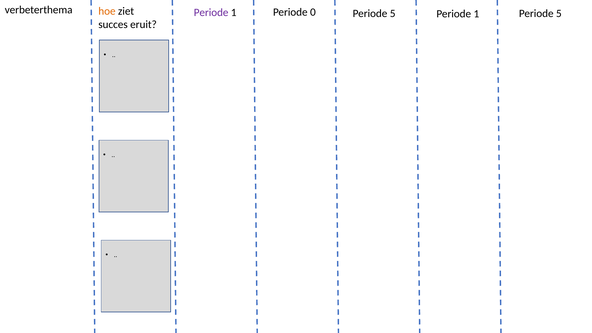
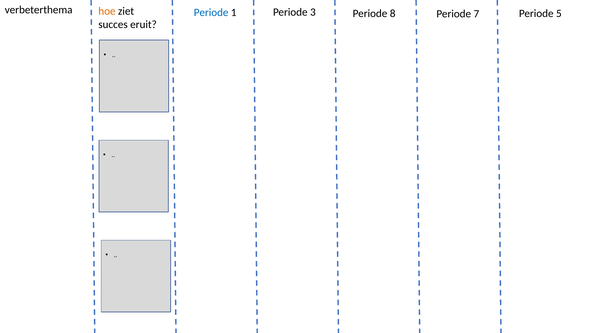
Periode at (211, 13) colour: purple -> blue
0: 0 -> 3
5 at (393, 14): 5 -> 8
1 at (476, 14): 1 -> 7
